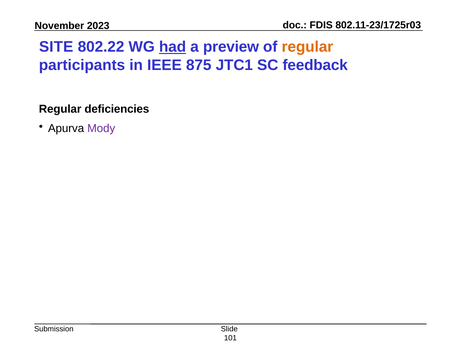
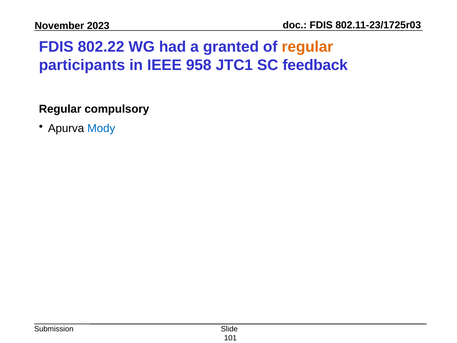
SITE at (56, 47): SITE -> FDIS
had underline: present -> none
preview: preview -> granted
875: 875 -> 958
deficiencies: deficiencies -> compulsory
Mody colour: purple -> blue
